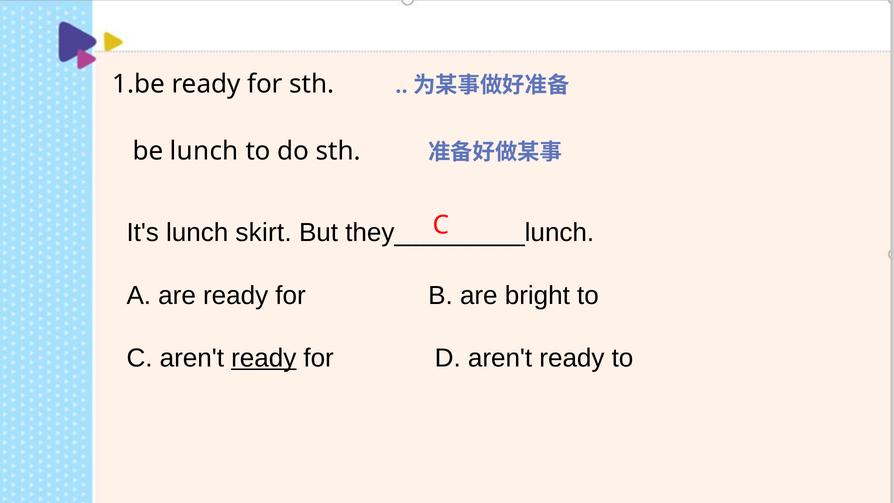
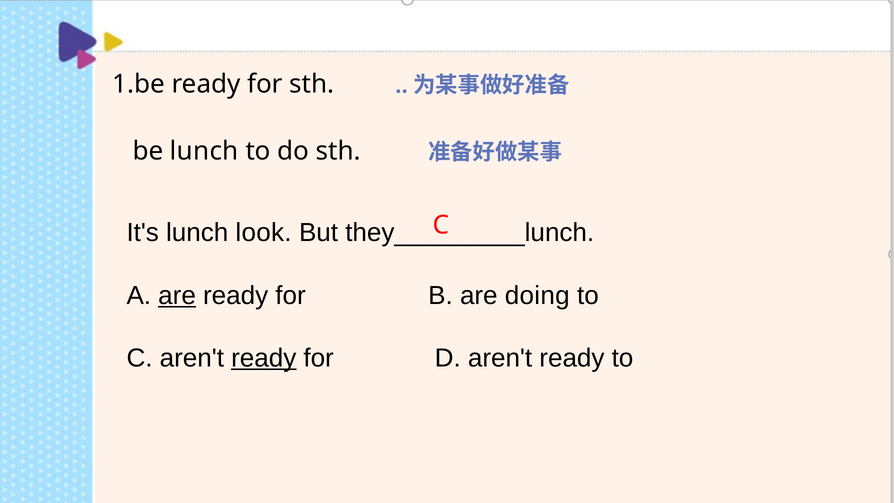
skirt: skirt -> look
are at (177, 295) underline: none -> present
bright: bright -> doing
